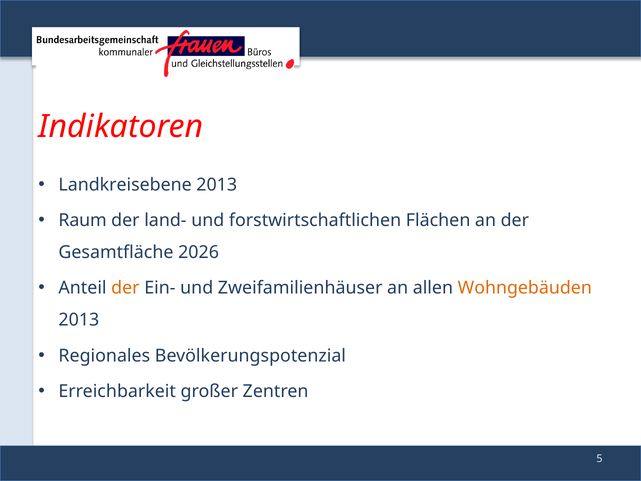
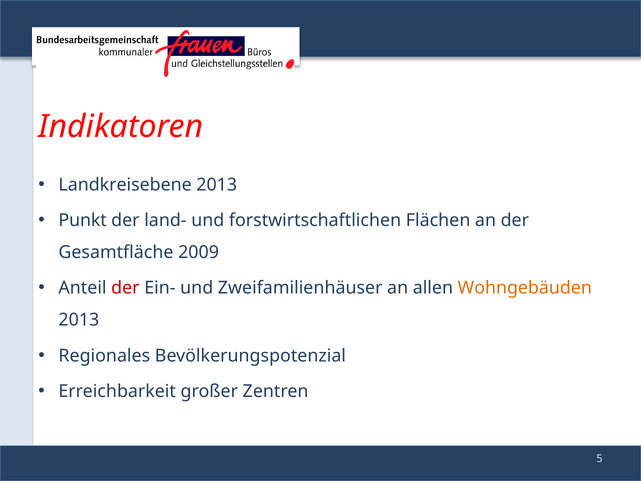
Raum: Raum -> Punkt
2026: 2026 -> 2009
der at (125, 288) colour: orange -> red
